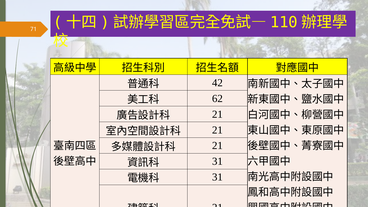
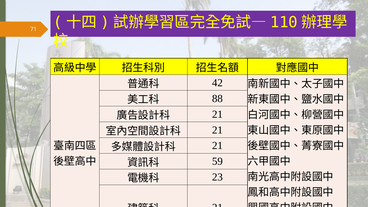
62: 62 -> 88
31 at (217, 161): 31 -> 59
31 at (217, 177): 31 -> 23
